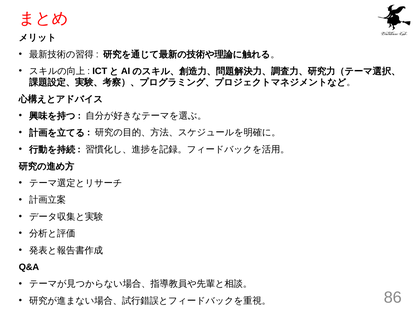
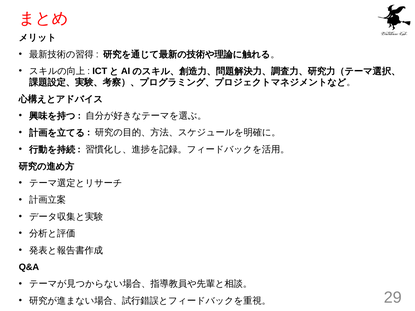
86: 86 -> 29
